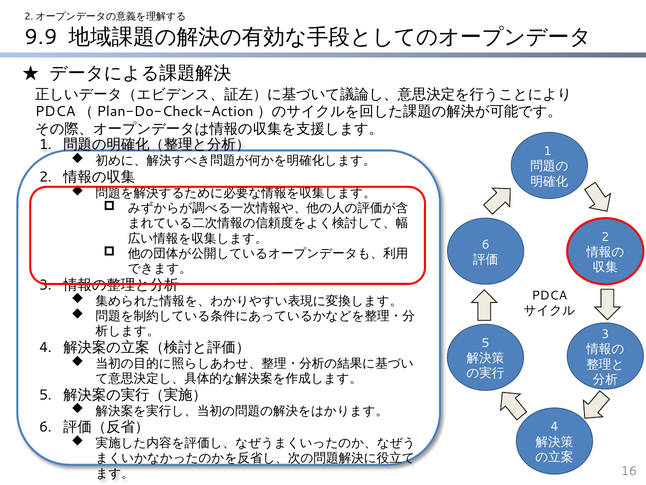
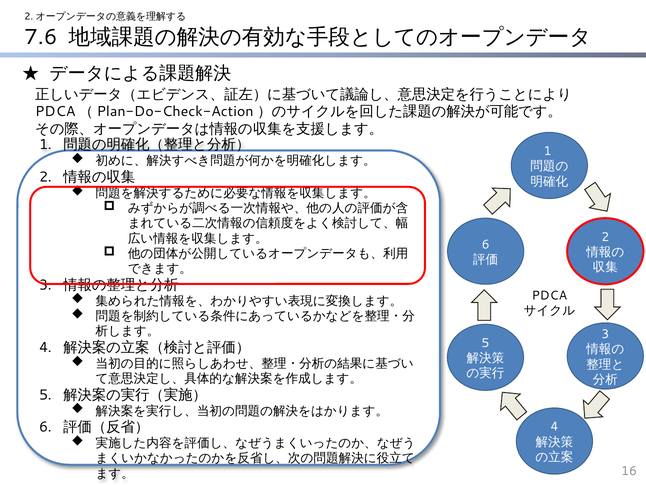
9.9: 9.9 -> 7.6
